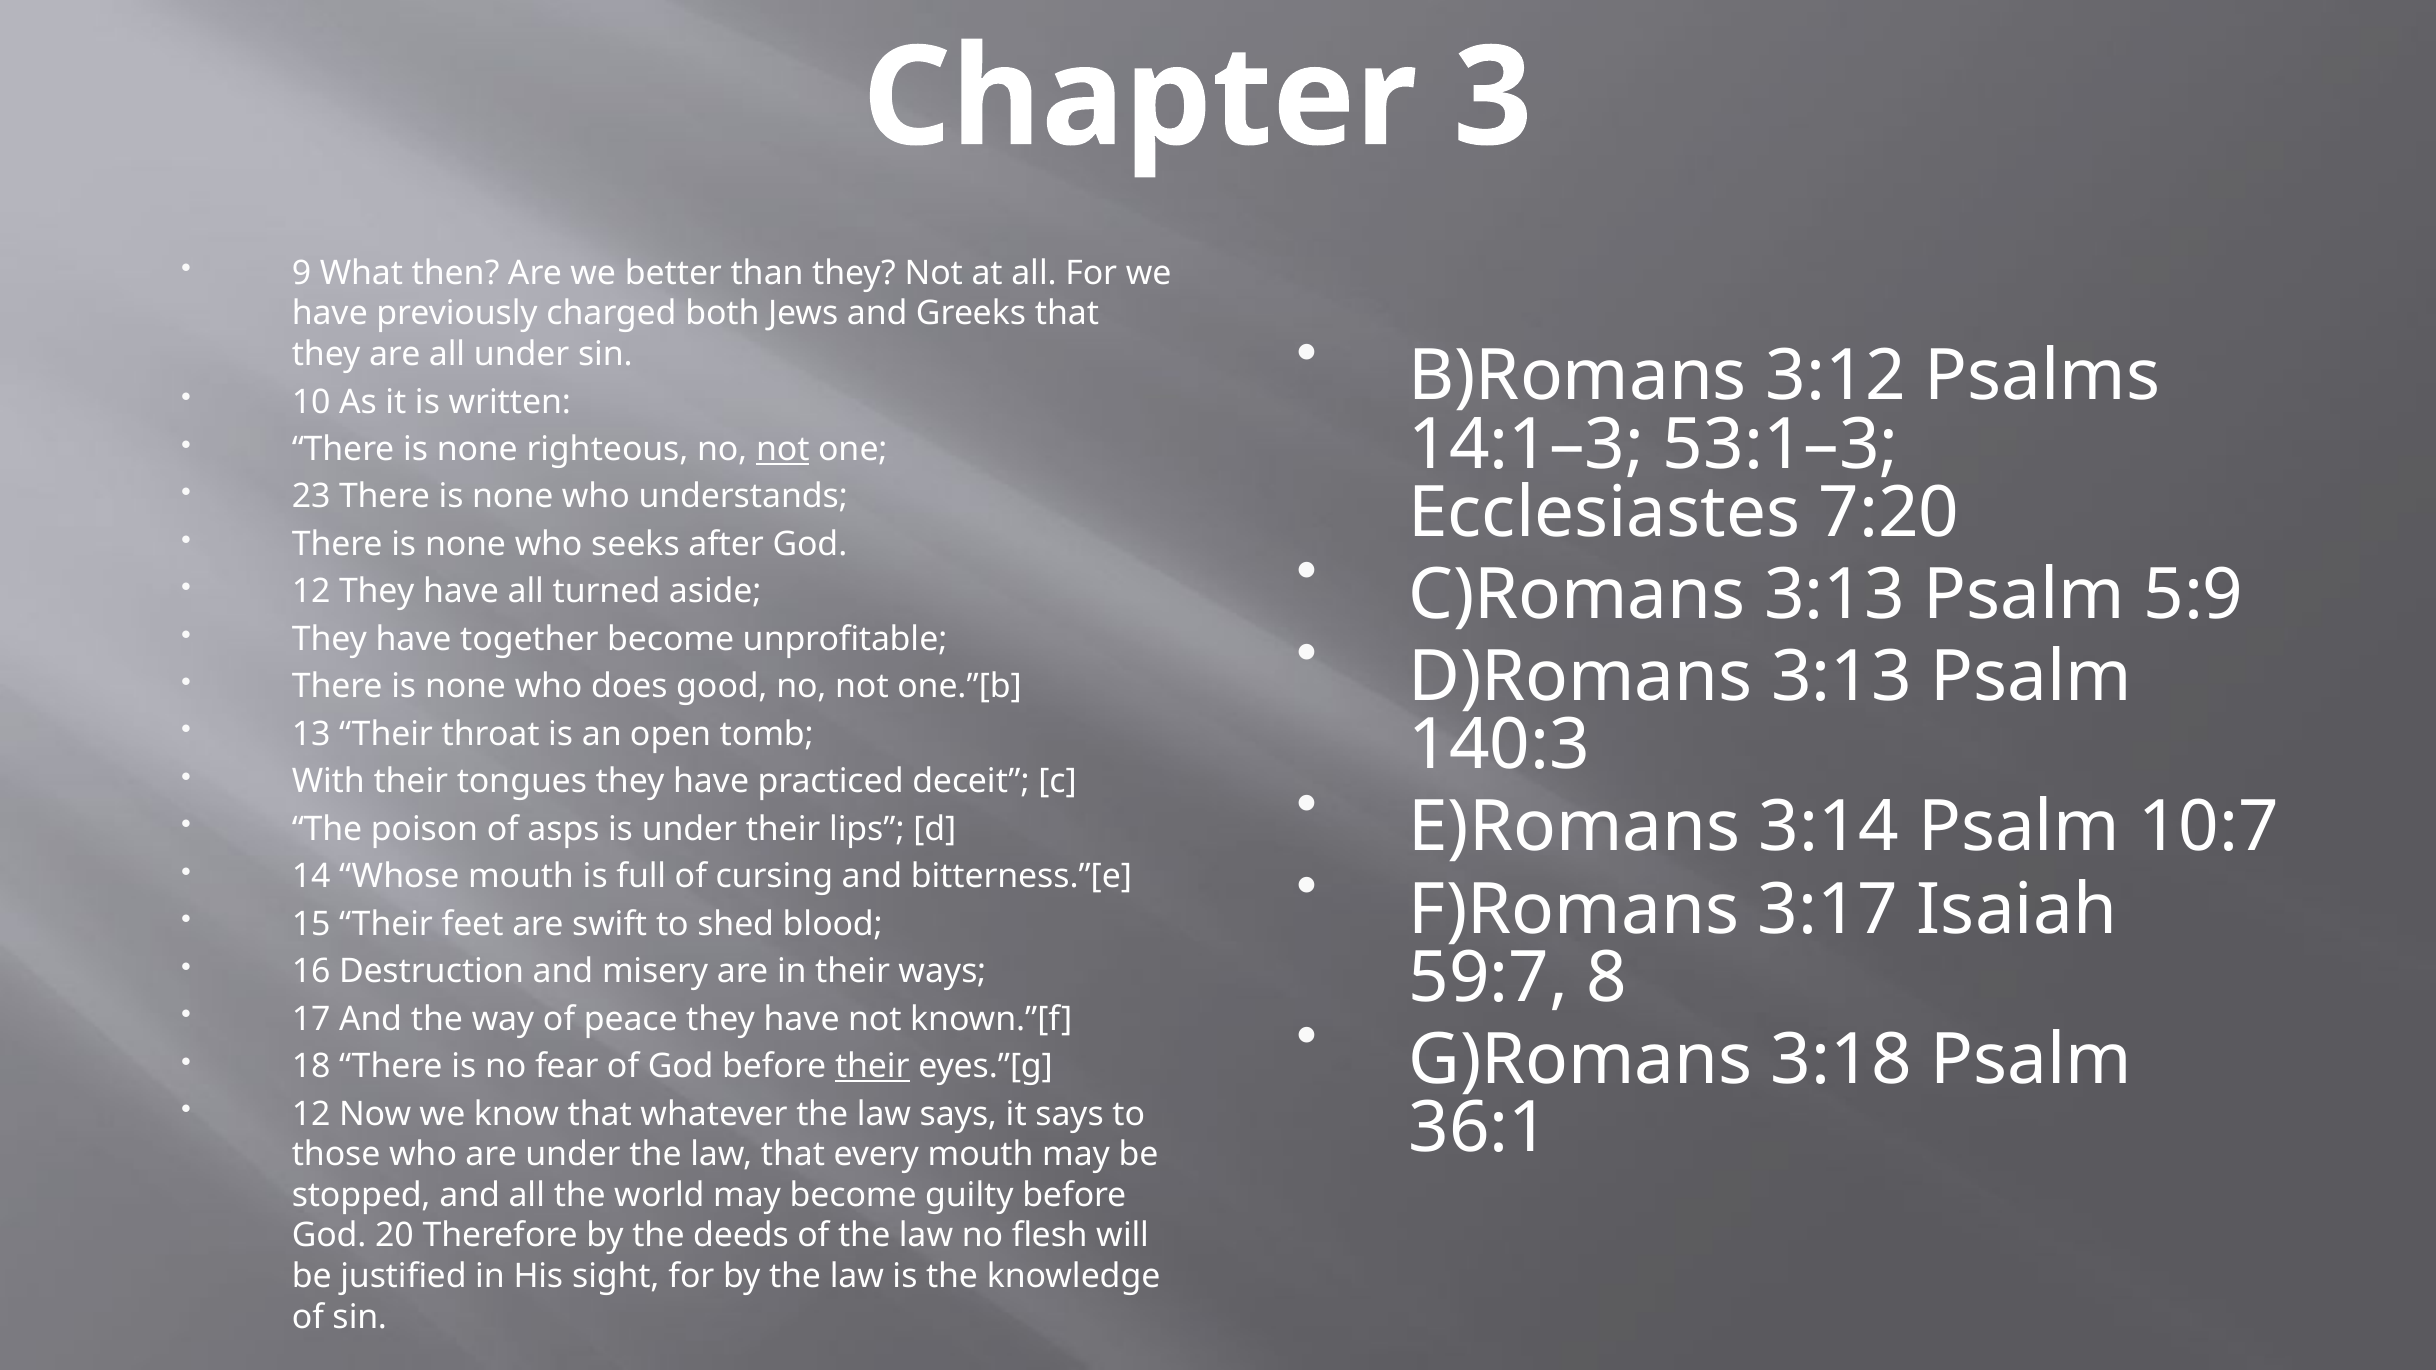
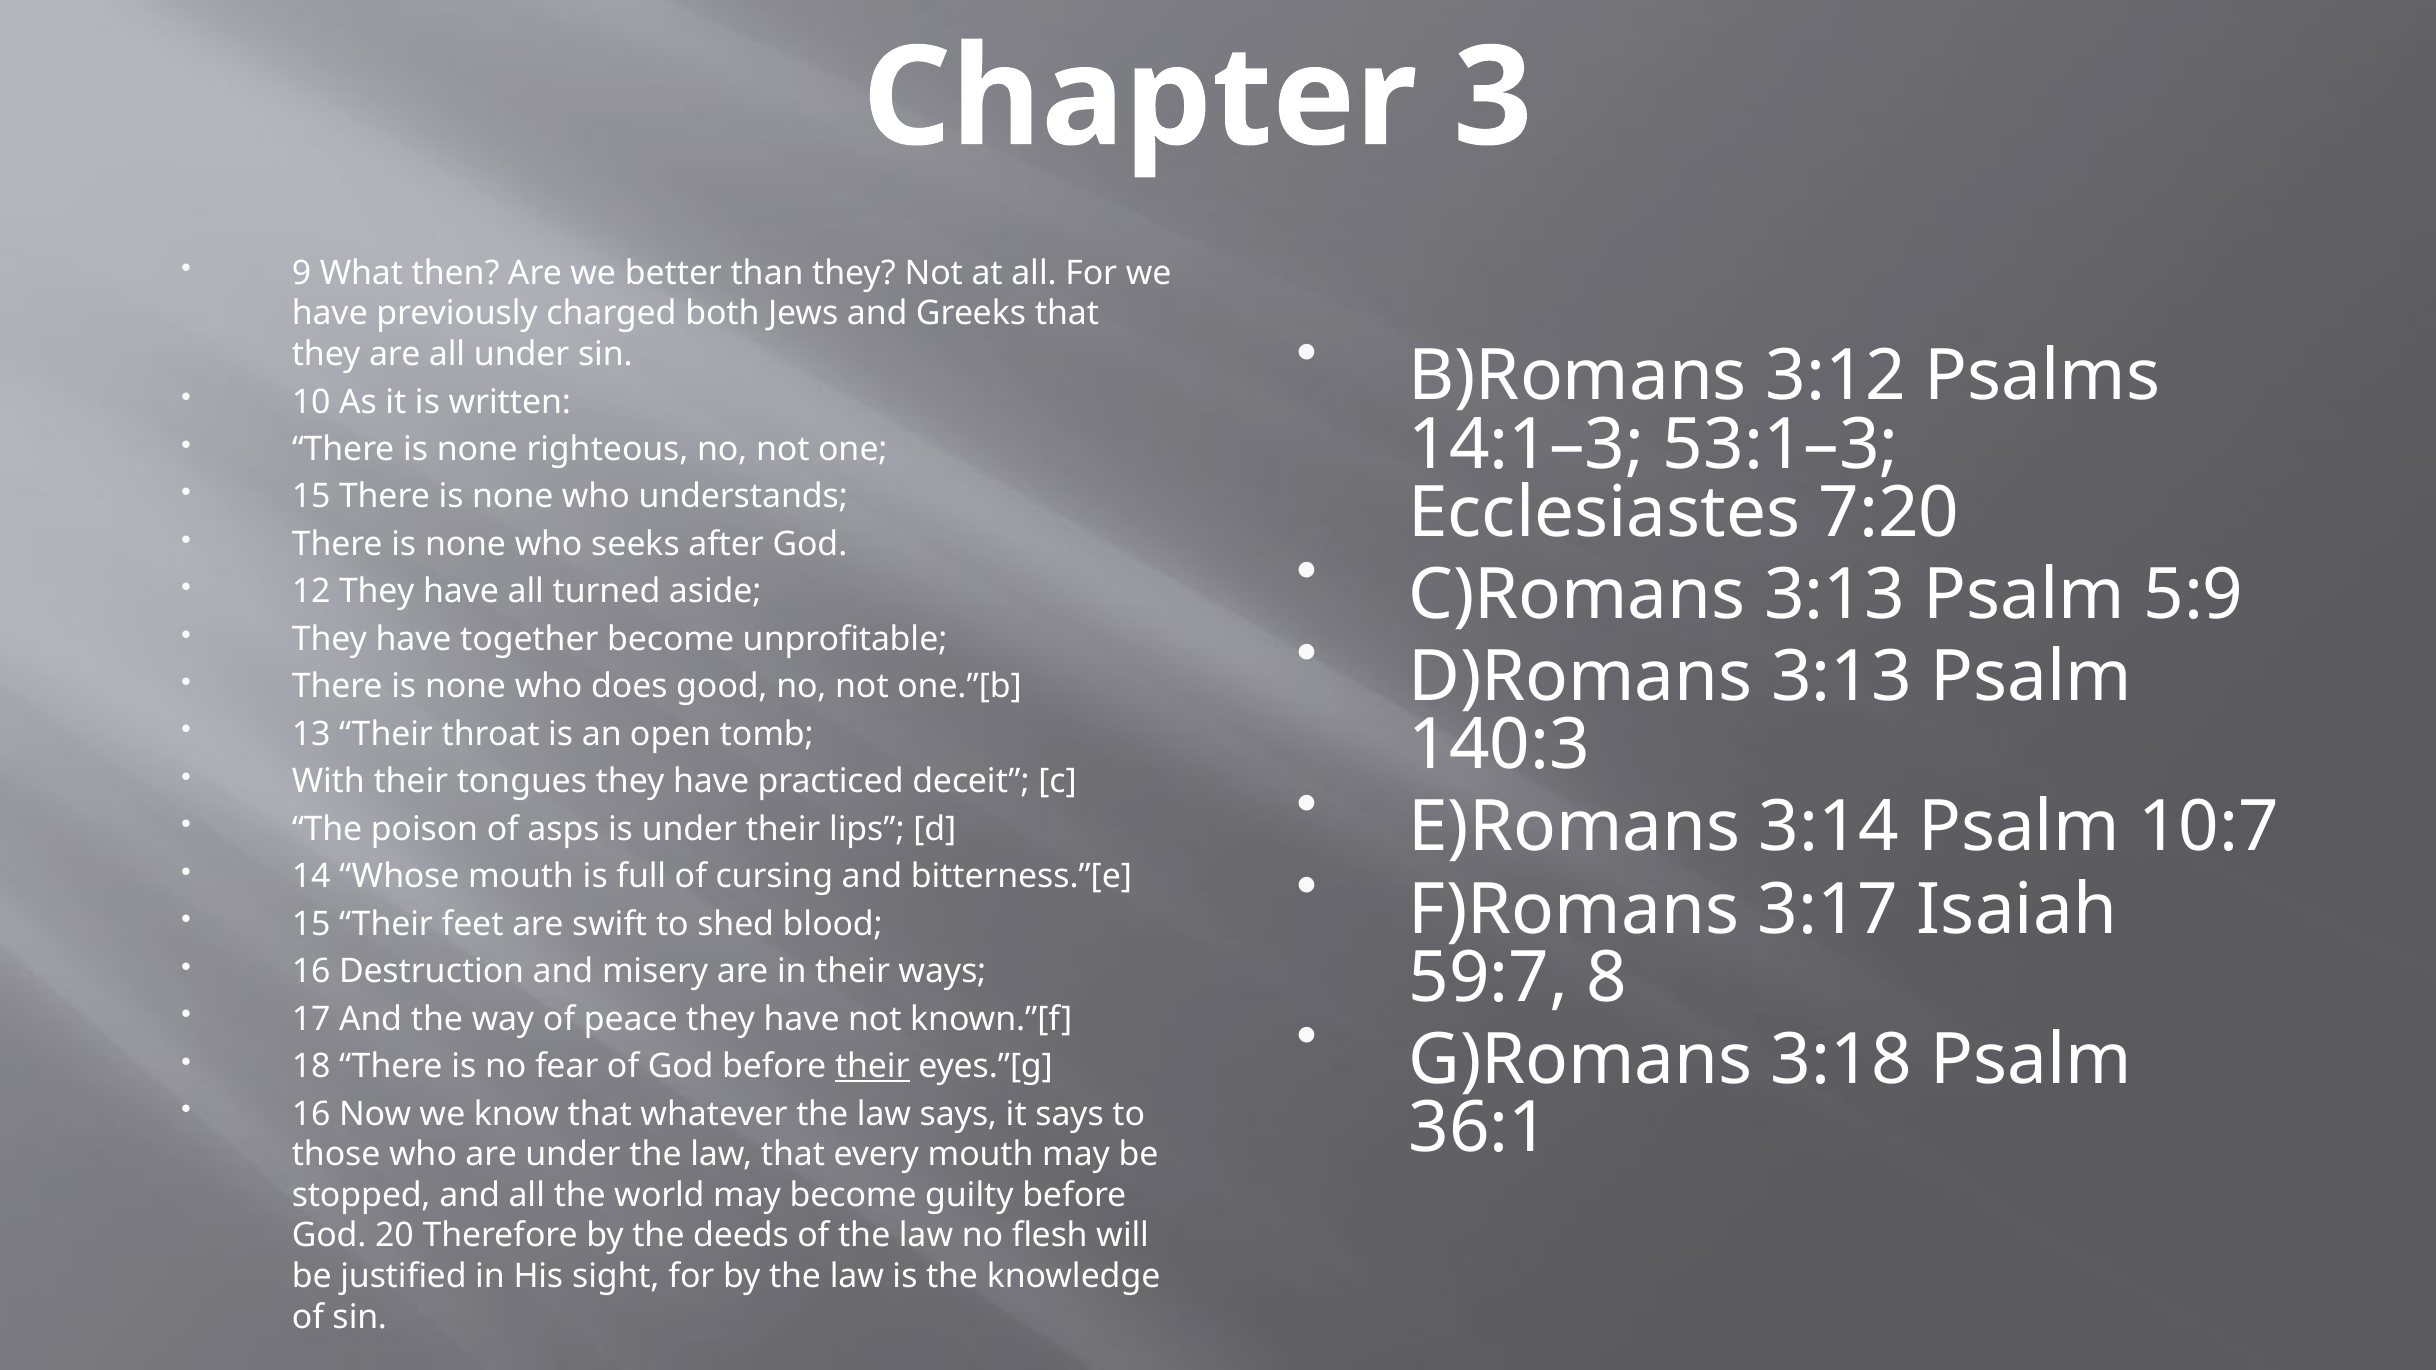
not at (783, 449) underline: present -> none
23 at (311, 497): 23 -> 15
12 at (311, 1114): 12 -> 16
